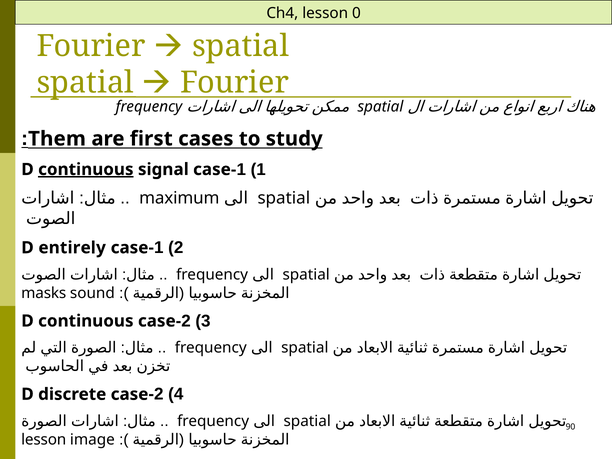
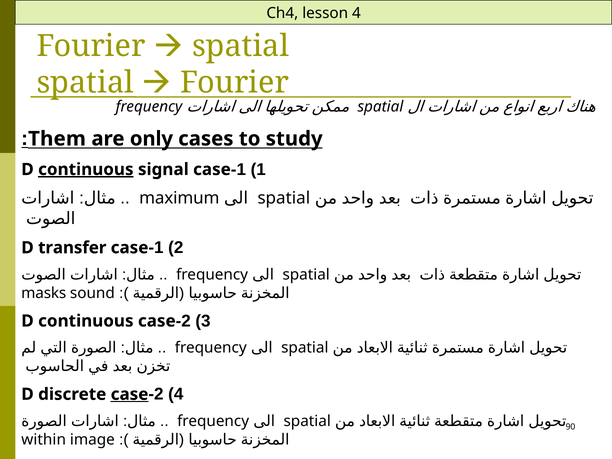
lesson 0: 0 -> 4
first: first -> only
entirely: entirely -> transfer
case at (130, 394) underline: none -> present
lesson at (44, 440): lesson -> within
